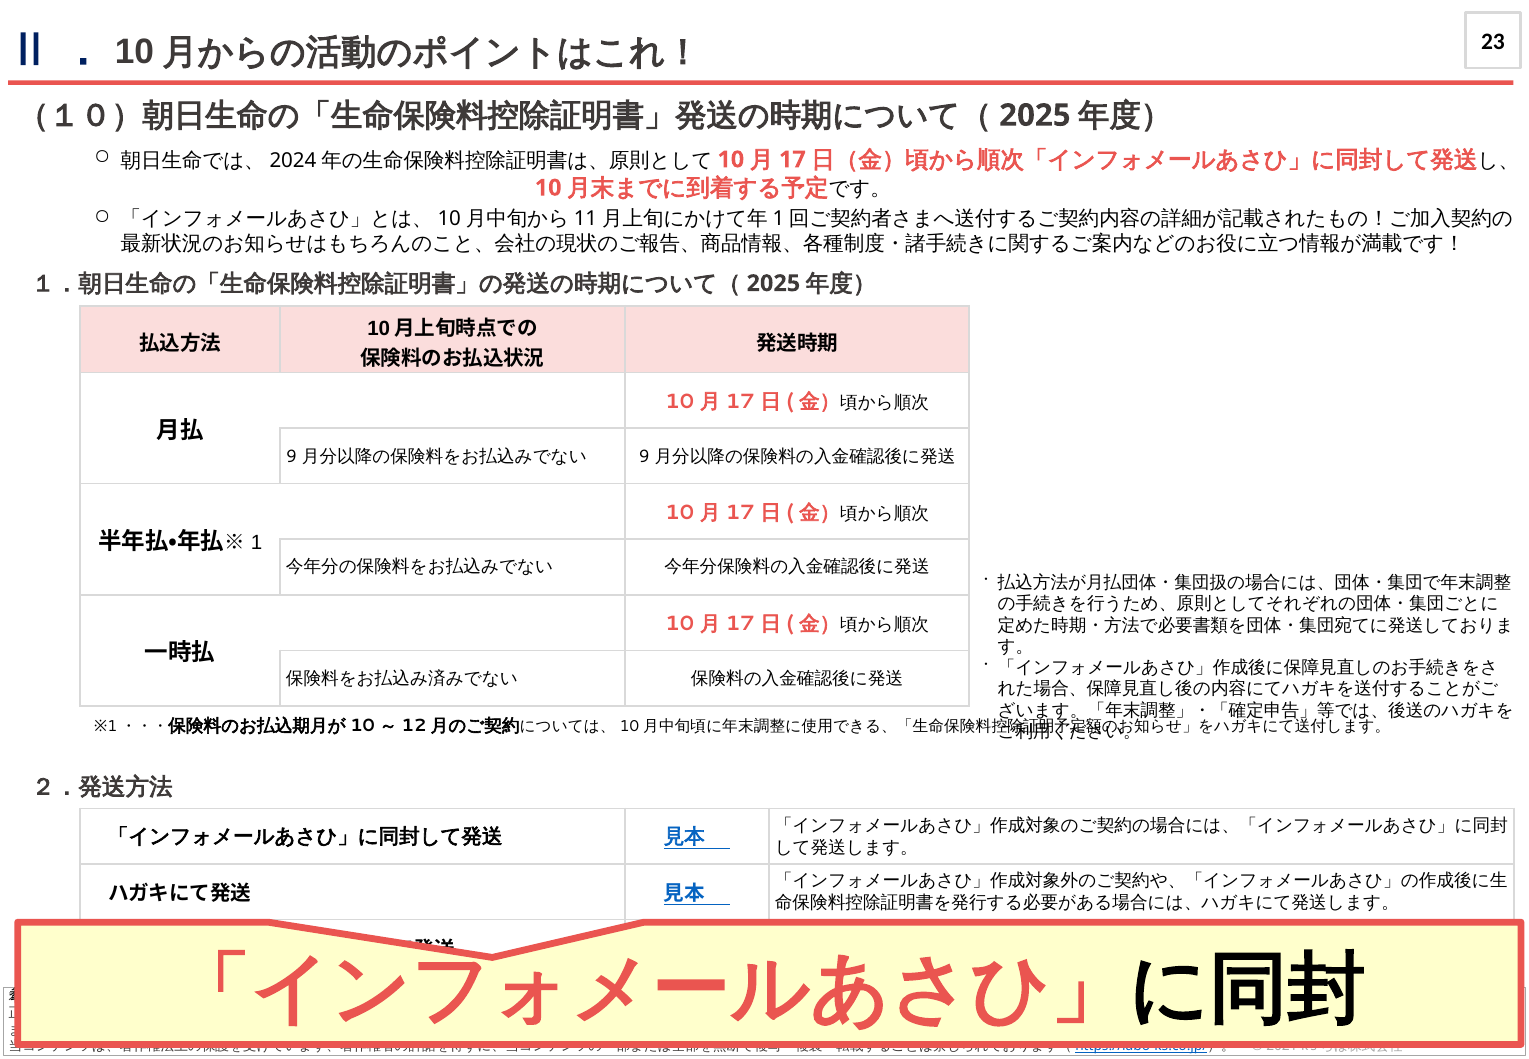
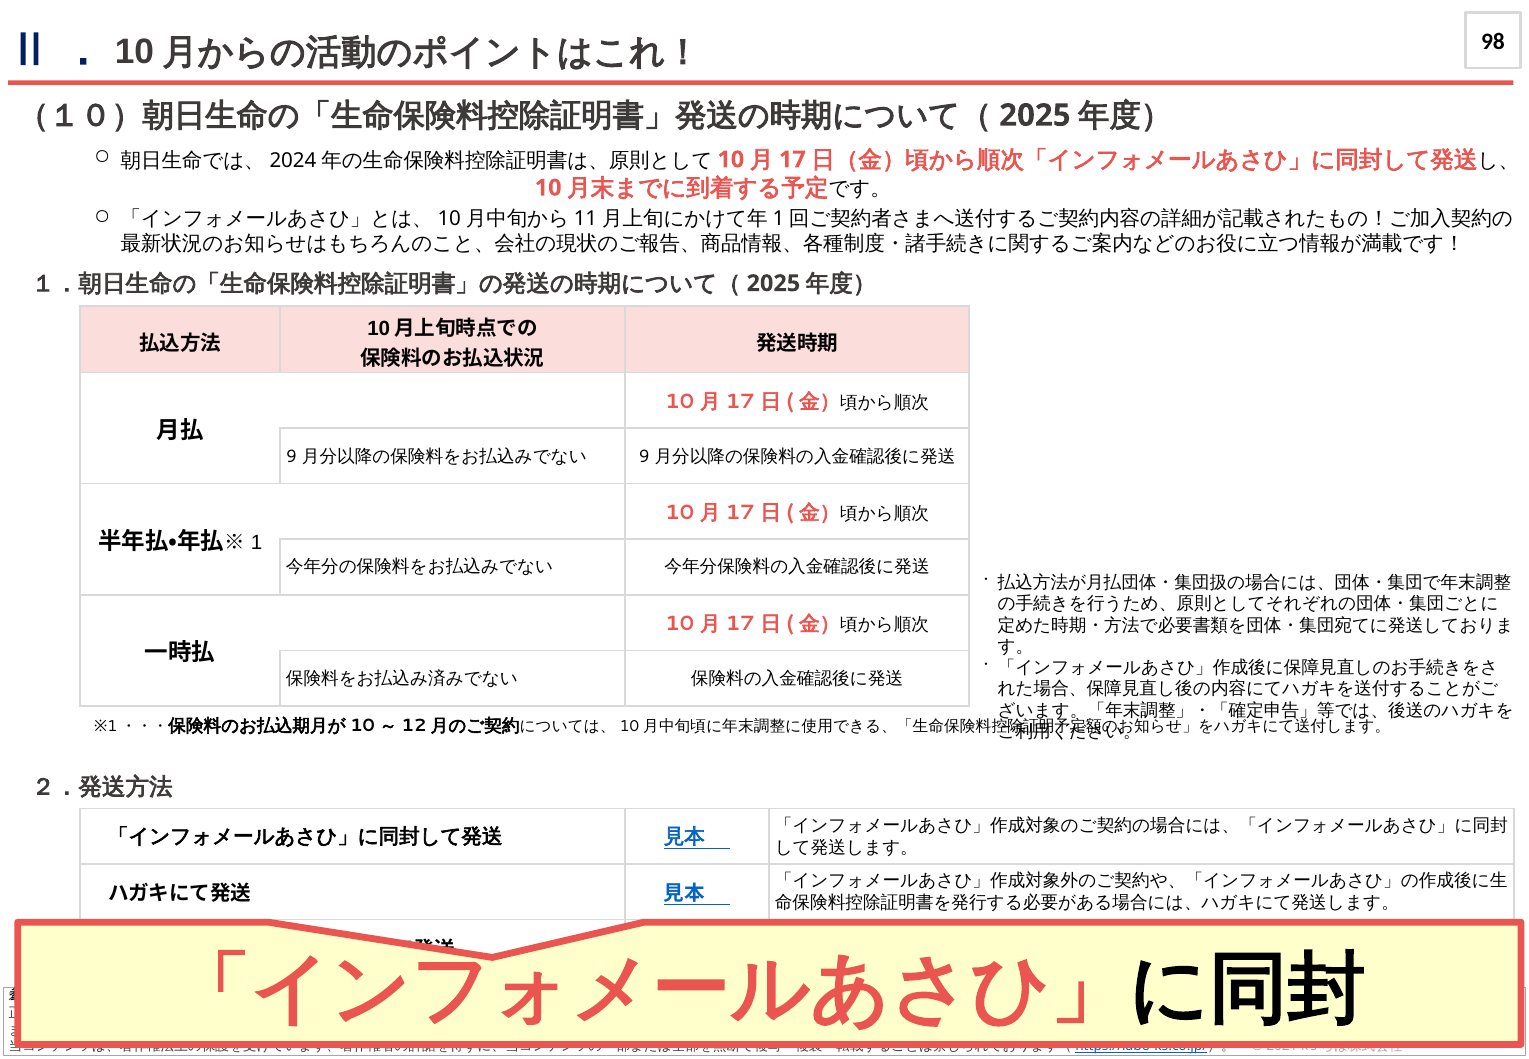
23: 23 -> 98
